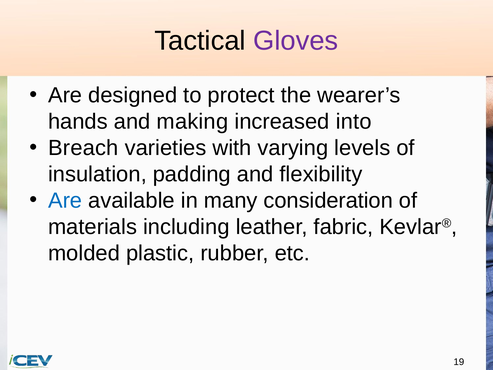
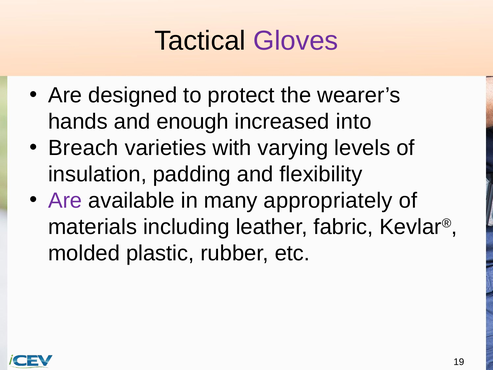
making: making -> enough
Are at (65, 200) colour: blue -> purple
consideration: consideration -> appropriately
